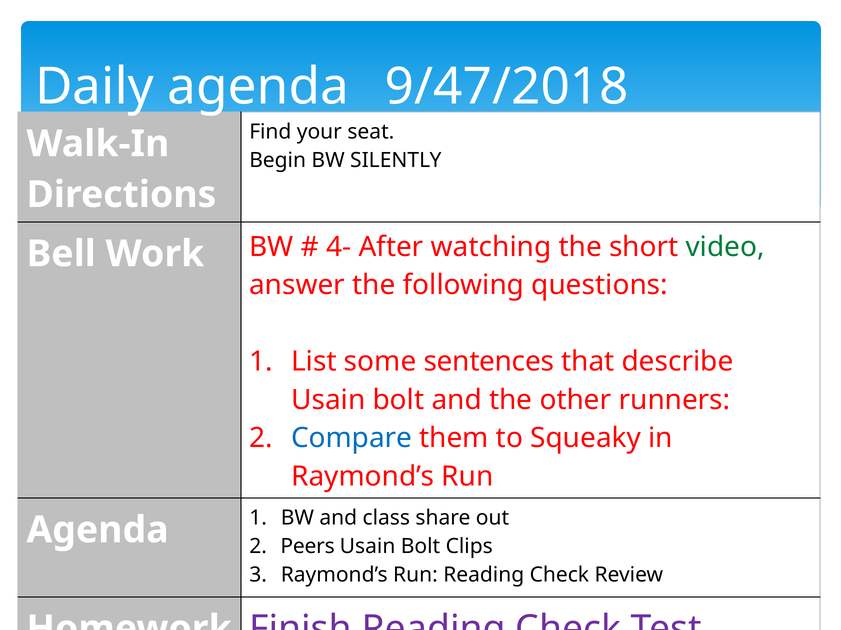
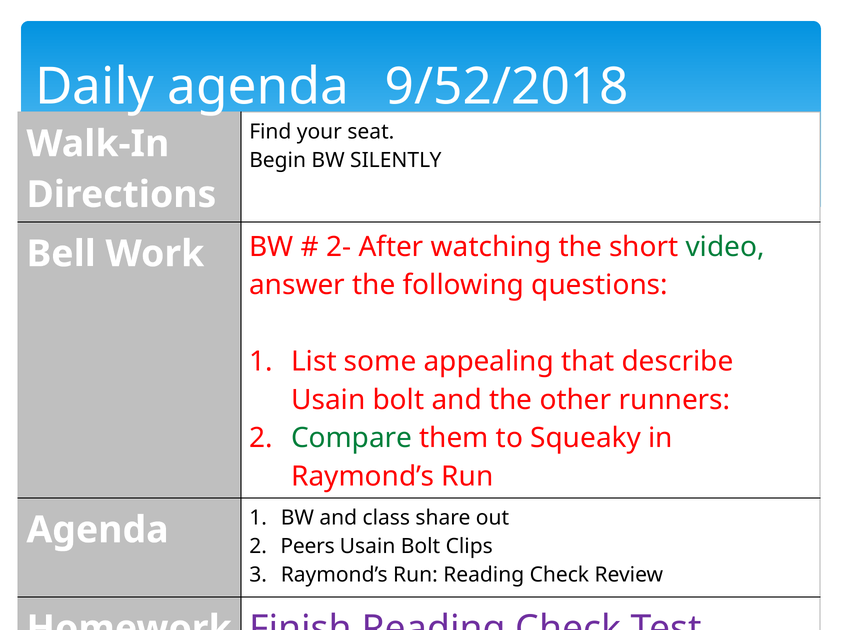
9/47/2018: 9/47/2018 -> 9/52/2018
4-: 4- -> 2-
sentences: sentences -> appealing
Compare colour: blue -> green
